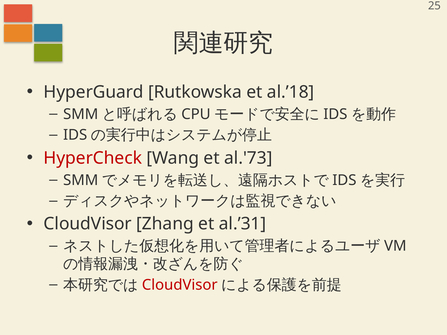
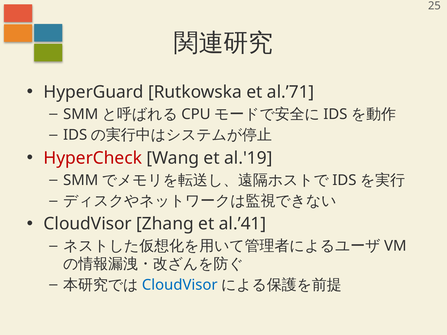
al.’18: al.’18 -> al.’71
al.'73: al.'73 -> al.'19
al.’31: al.’31 -> al.’41
CloudVisor at (180, 285) colour: red -> blue
